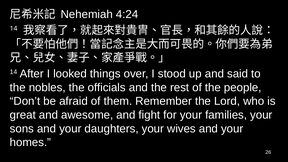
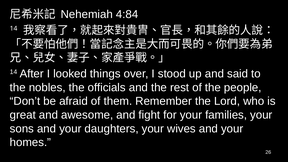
4:24: 4:24 -> 4:84
